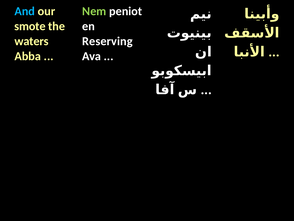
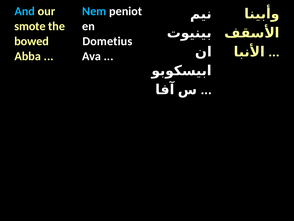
Nem colour: light green -> light blue
waters: waters -> bowed
Reserving: Reserving -> Dometius
